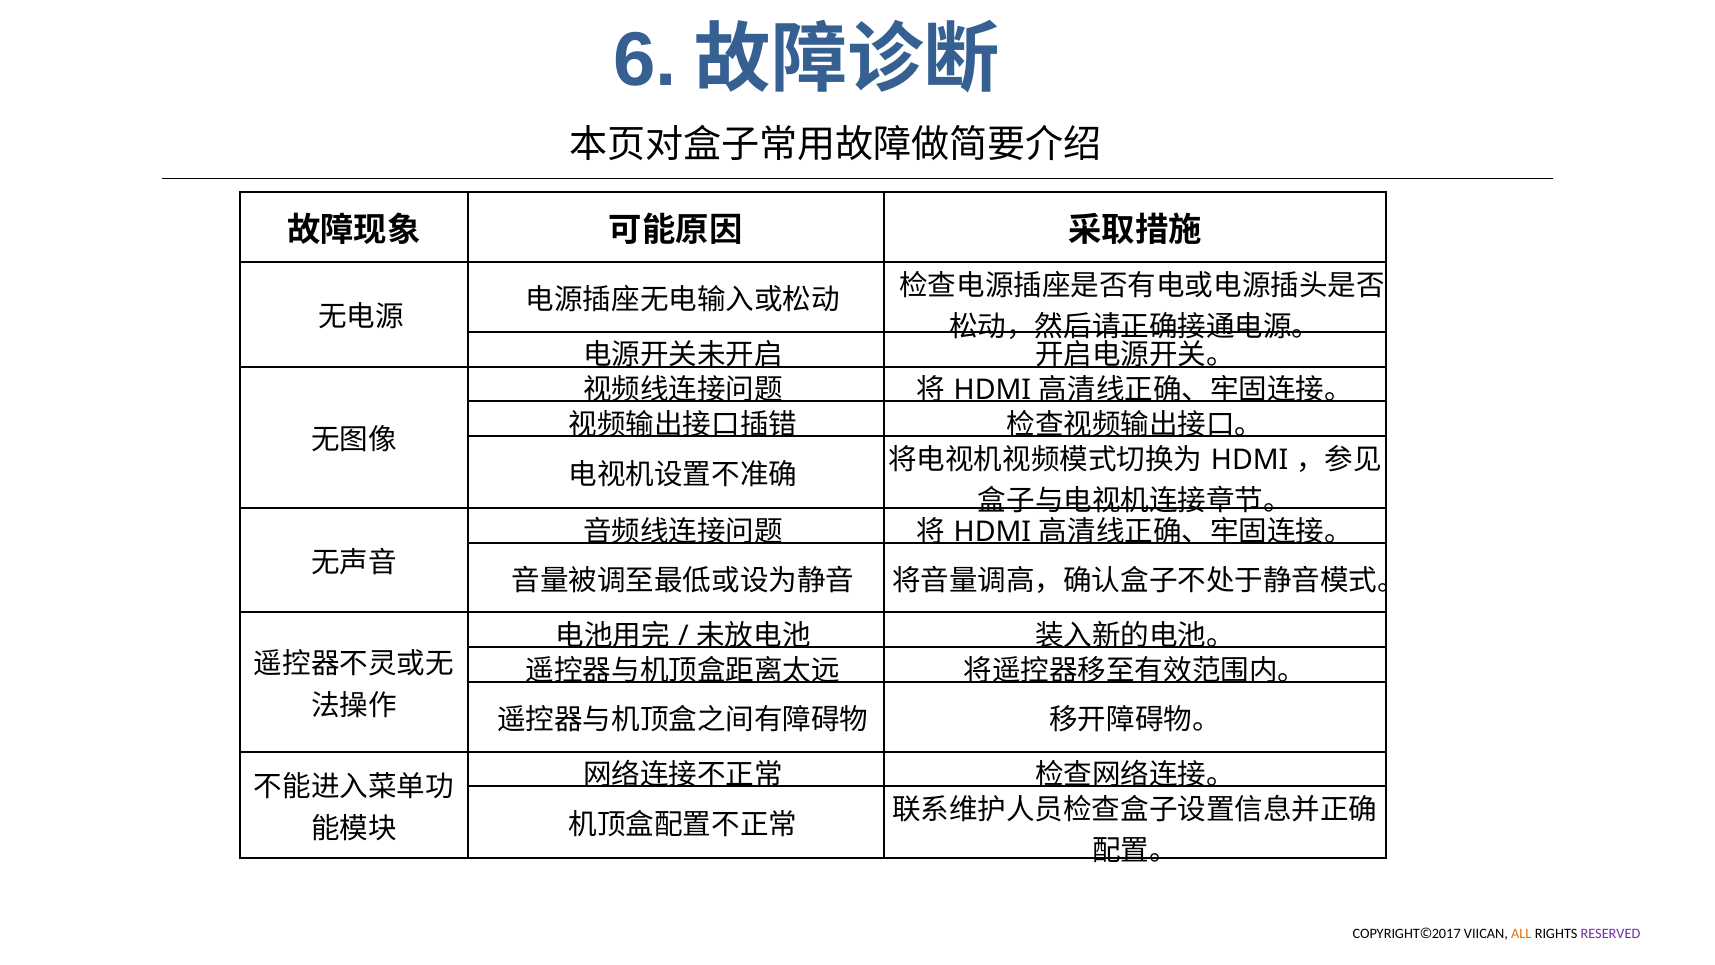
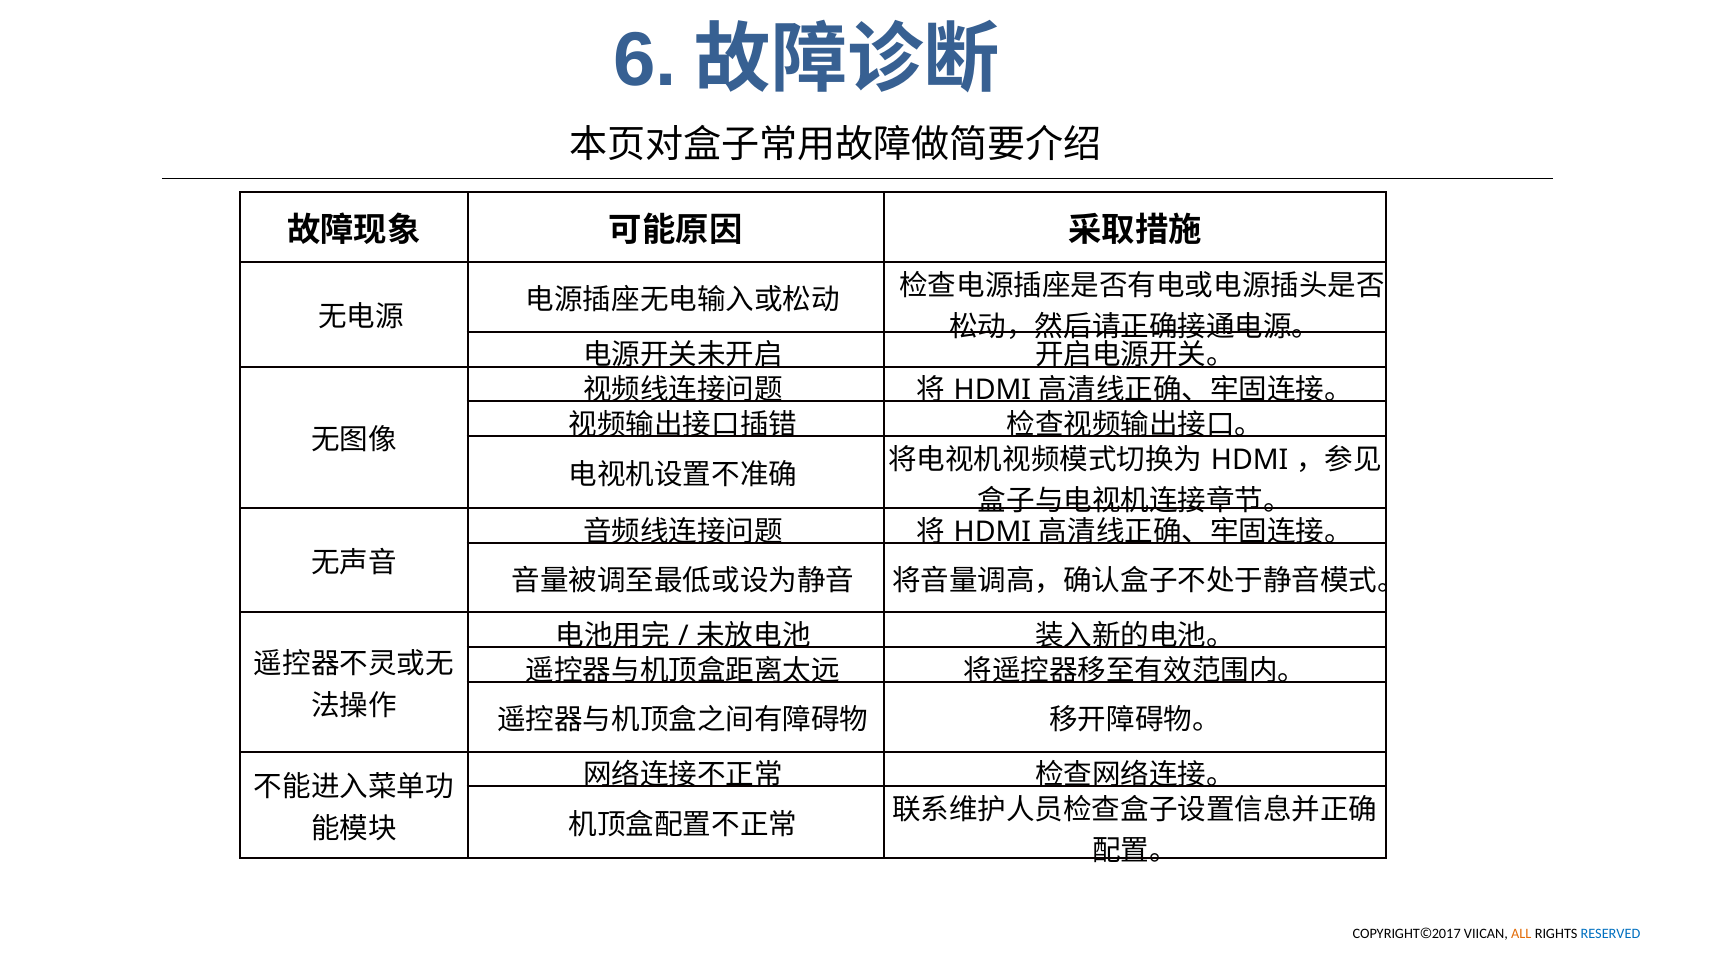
RESERVED colour: purple -> blue
